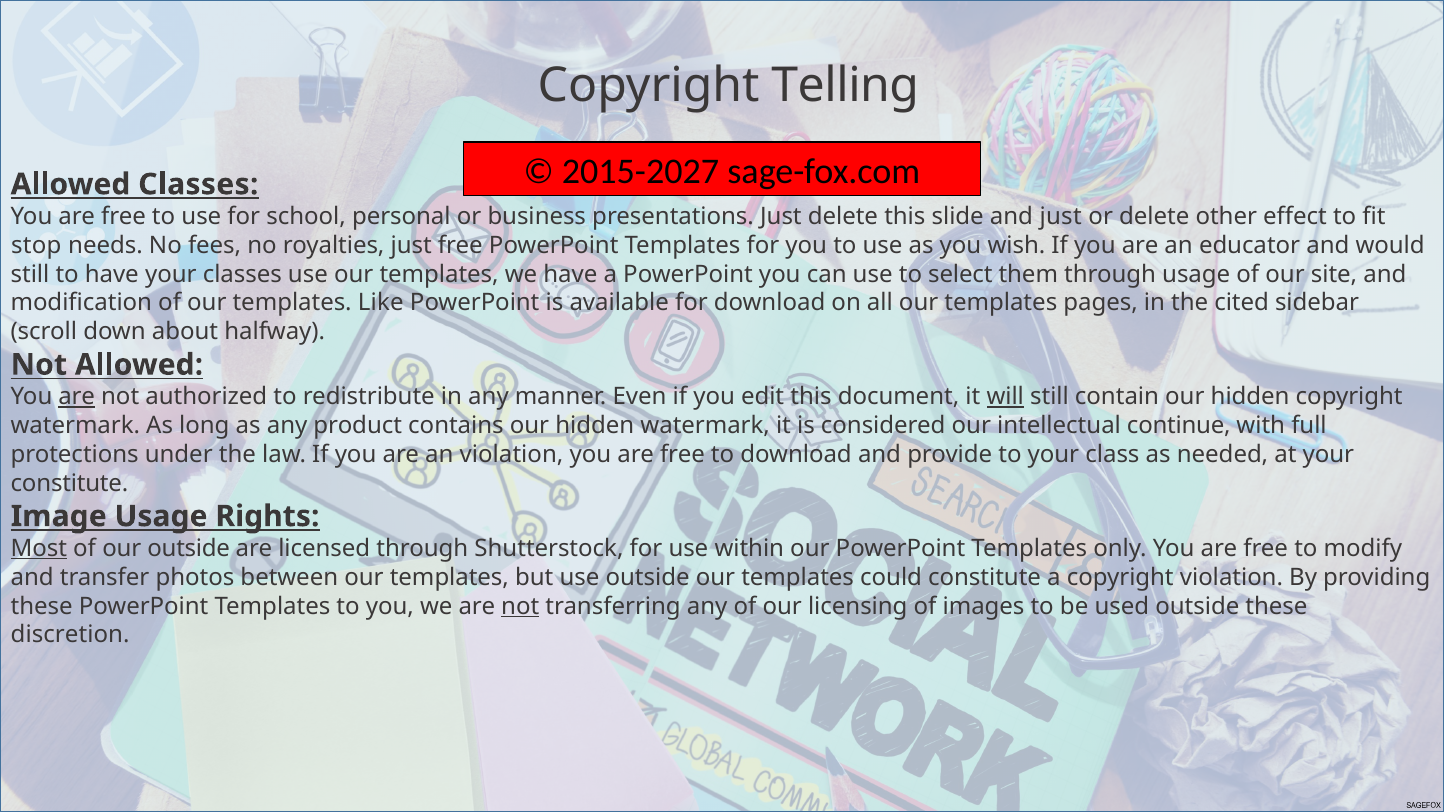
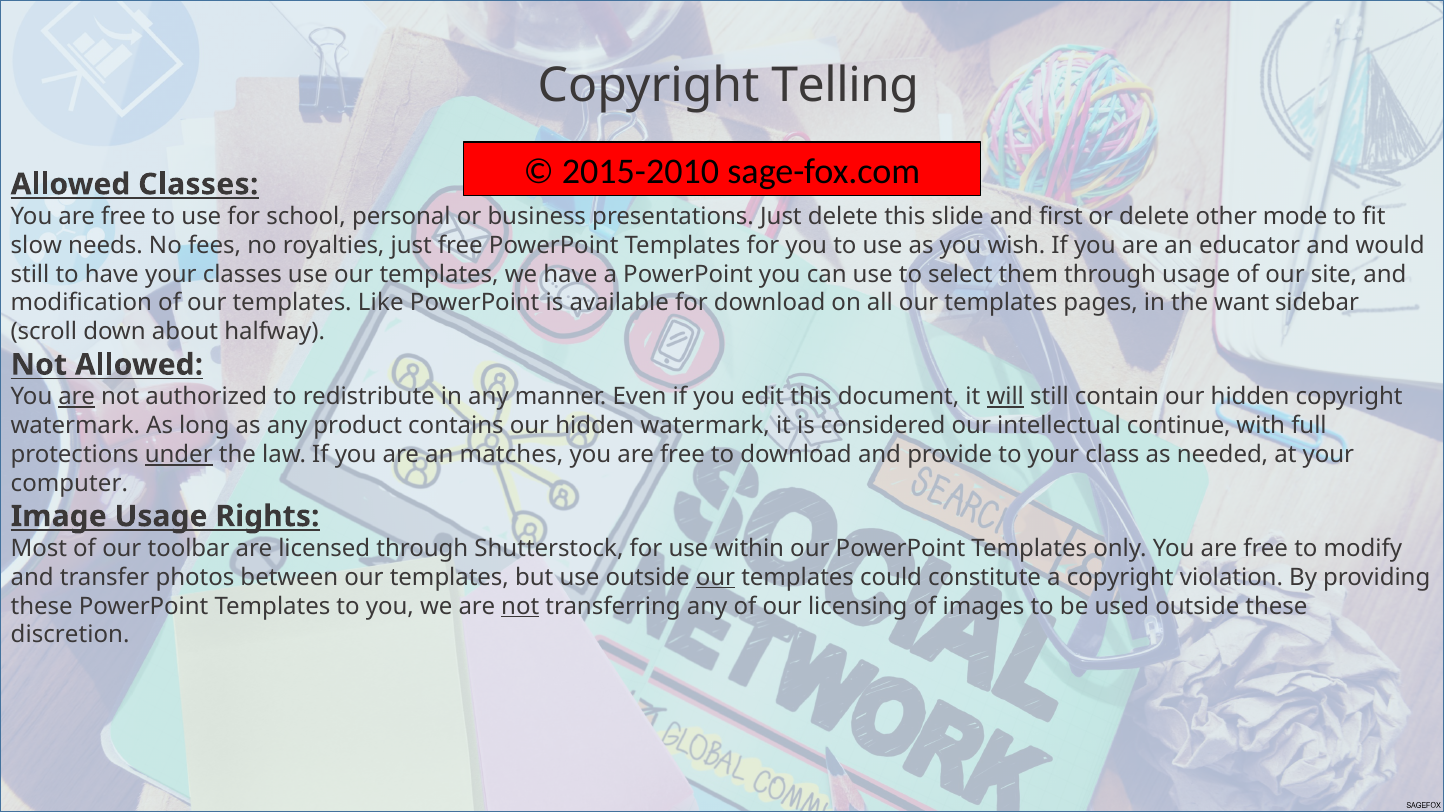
2015-2027: 2015-2027 -> 2015-2010
and just: just -> first
effect: effect -> mode
stop: stop -> slow
cited: cited -> want
under underline: none -> present
an violation: violation -> matches
constitute at (69, 484): constitute -> computer
Most underline: present -> none
our outside: outside -> toolbar
our at (715, 577) underline: none -> present
